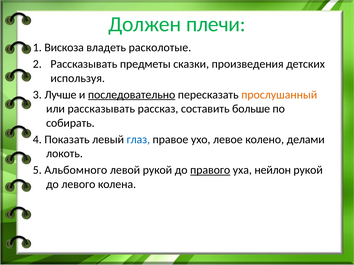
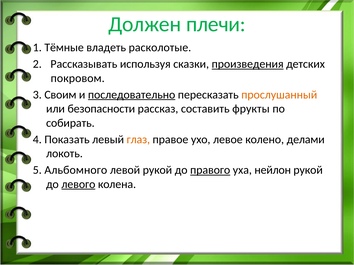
Вискоза: Вискоза -> Тёмные
предметы: предметы -> используя
произведения underline: none -> present
используя: используя -> покровом
Лучше: Лучше -> Своим
или рассказывать: рассказывать -> безопасности
больше: больше -> фрукты
глаз colour: blue -> orange
левого underline: none -> present
